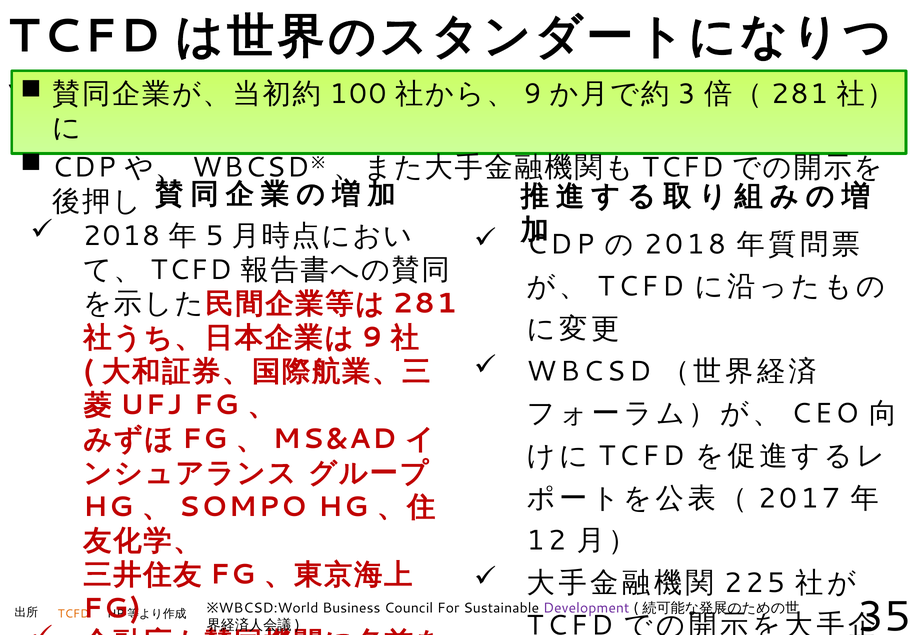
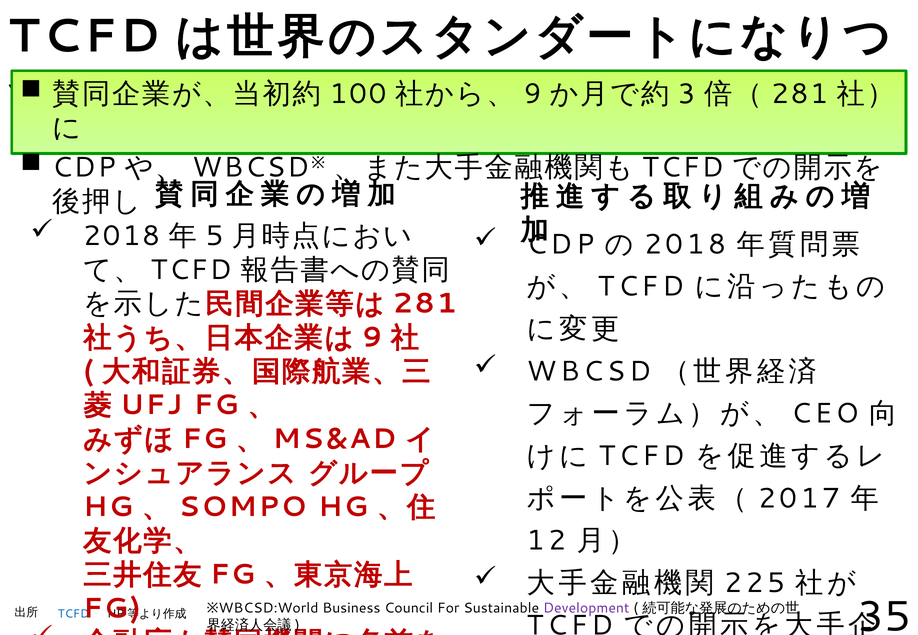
TCFD at (74, 614) colour: orange -> blue
